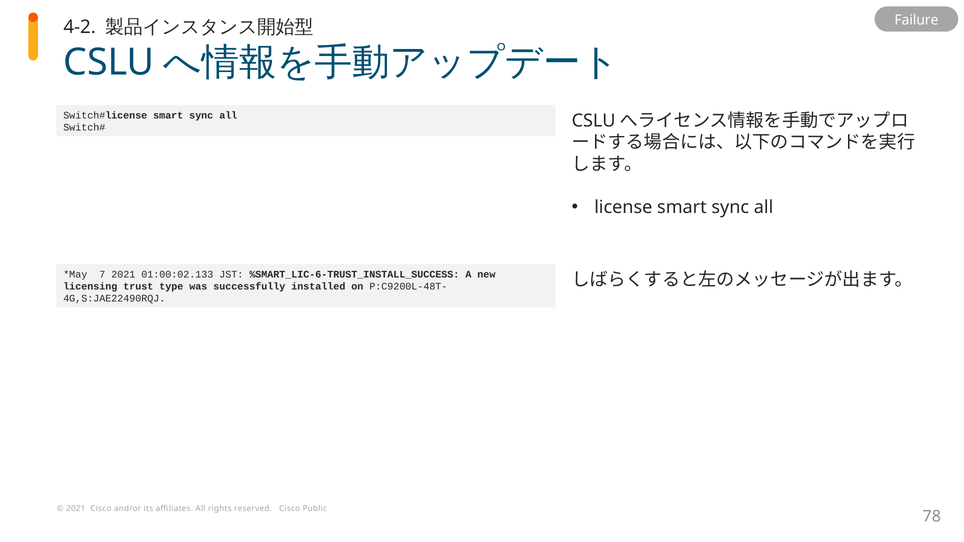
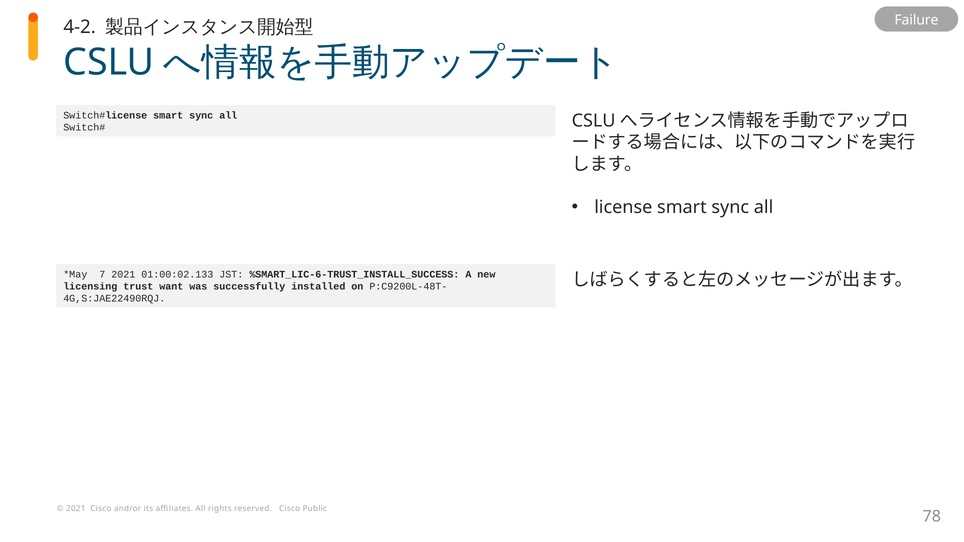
type: type -> want
